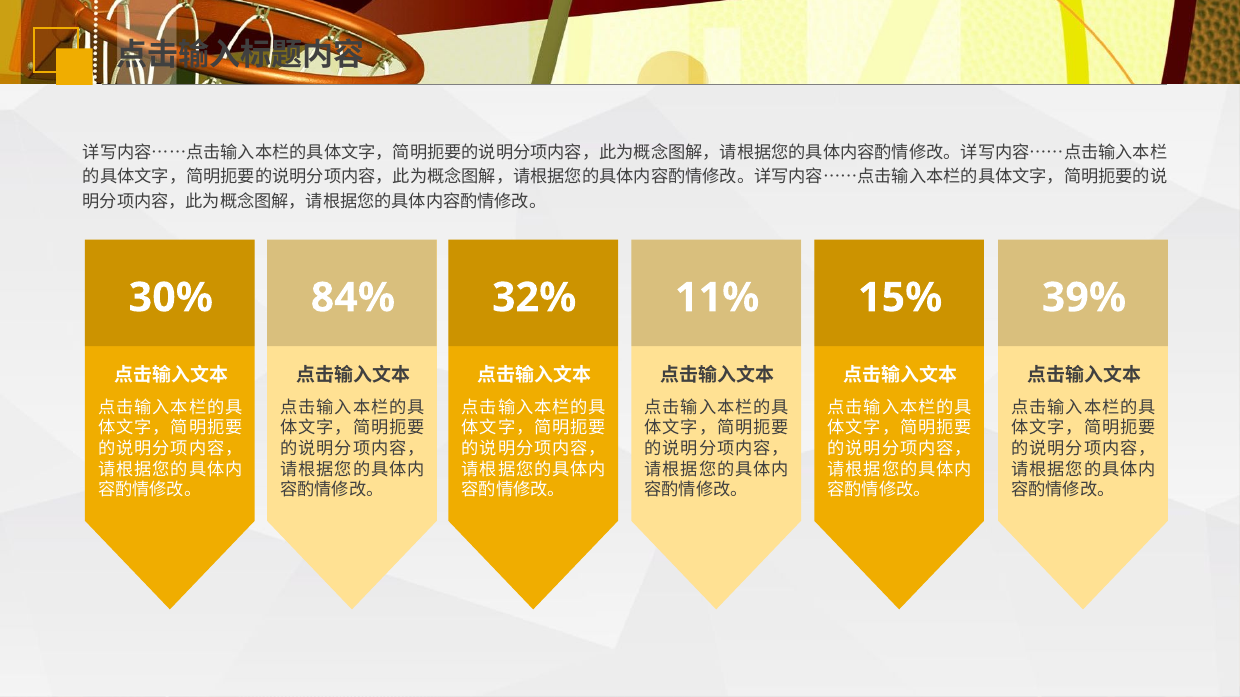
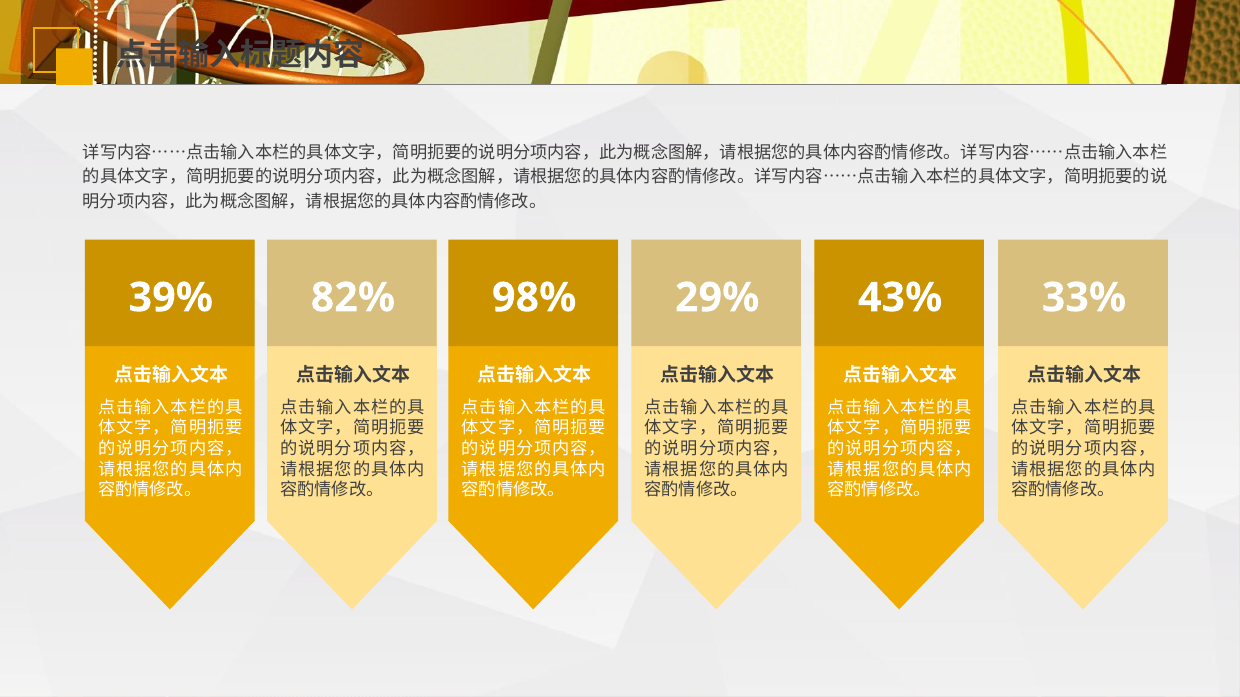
30%: 30% -> 39%
84%: 84% -> 82%
32%: 32% -> 98%
11%: 11% -> 29%
15%: 15% -> 43%
39%: 39% -> 33%
